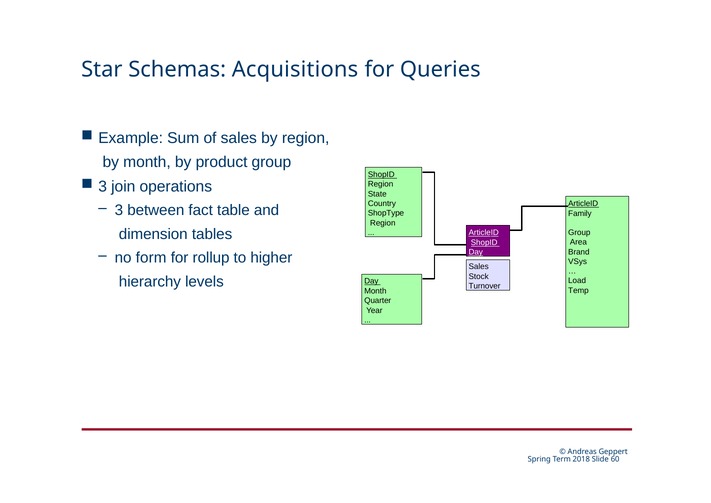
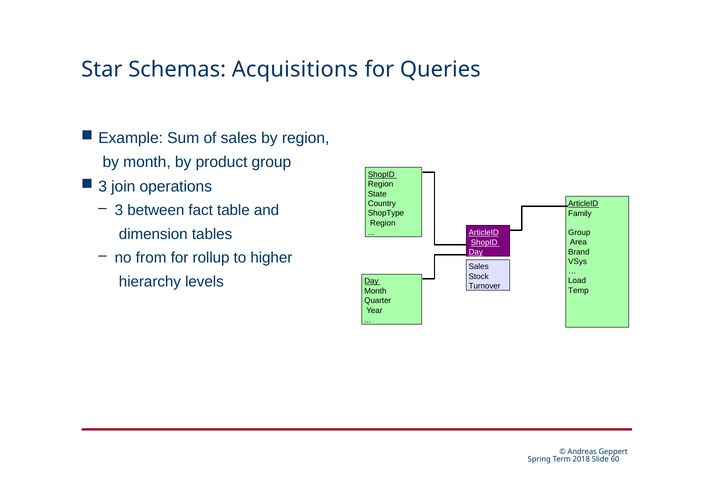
form: form -> from
